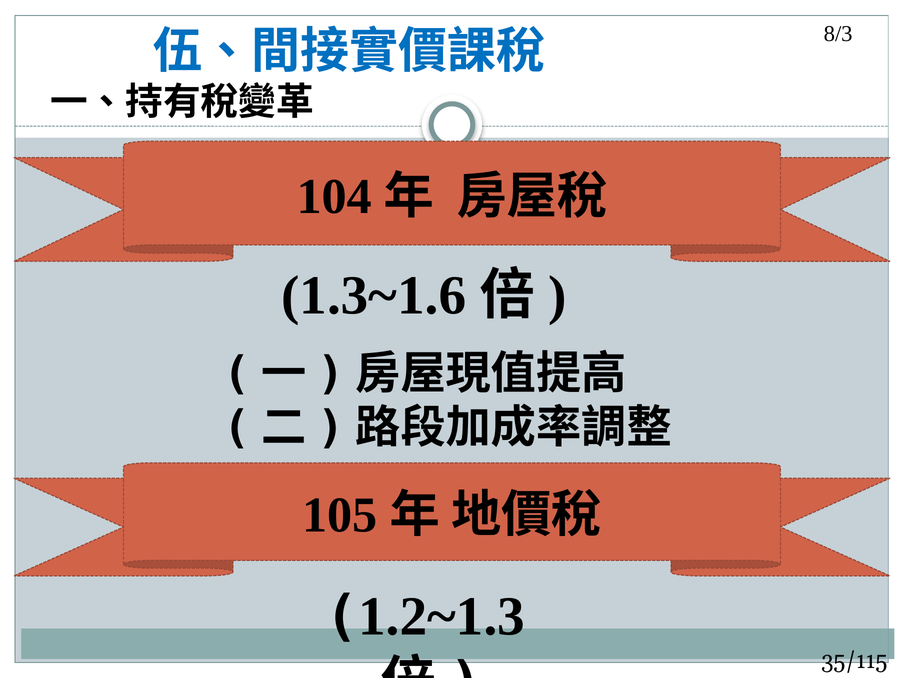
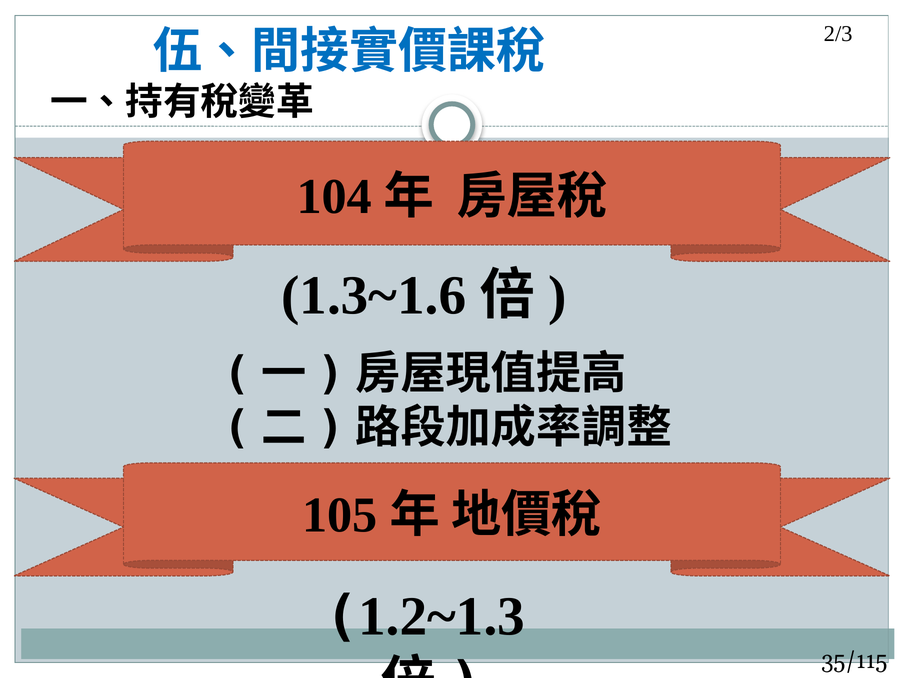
8/3: 8/3 -> 2/3
